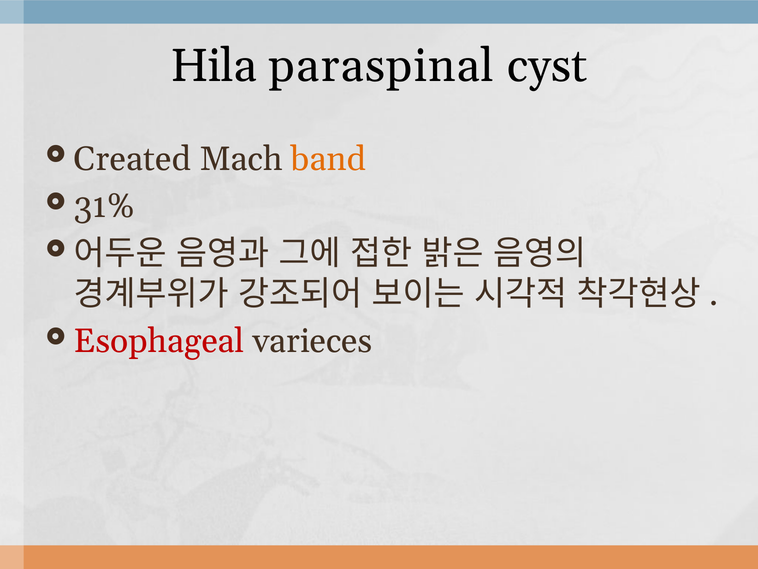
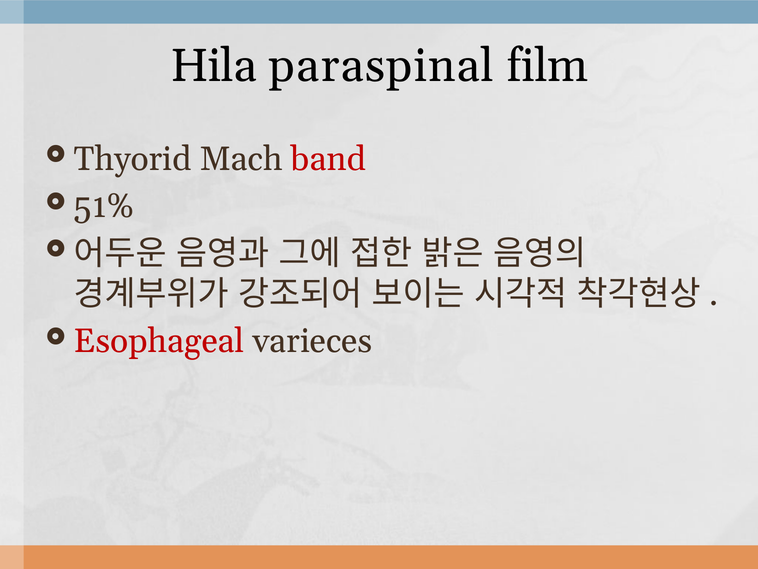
cyst: cyst -> film
Created: Created -> Thyorid
band colour: orange -> red
31%: 31% -> 51%
